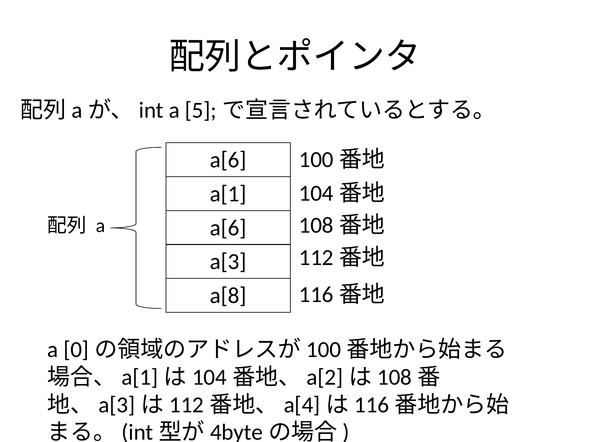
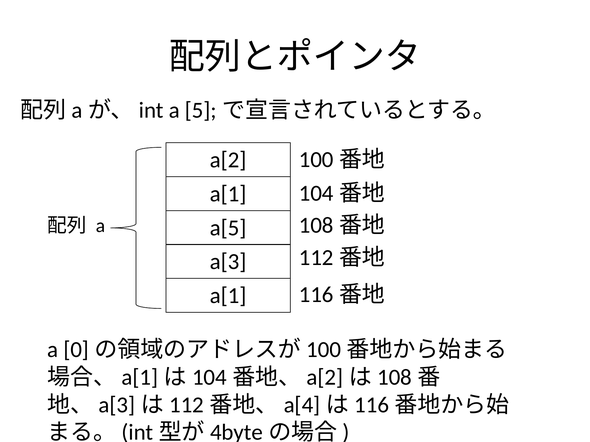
a[6 at (228, 160): a[6 -> a[2
a[6 at (228, 228): a[6 -> a[5
a[8 at (228, 296): a[8 -> a[1
